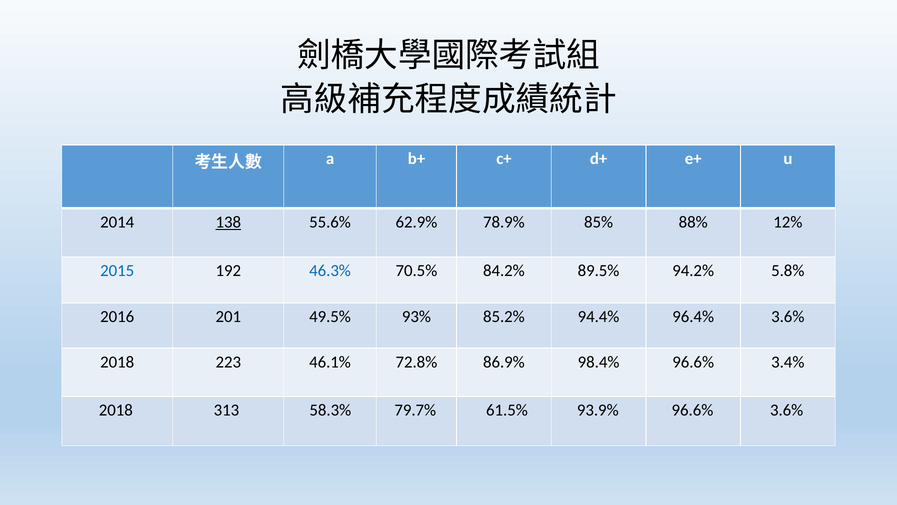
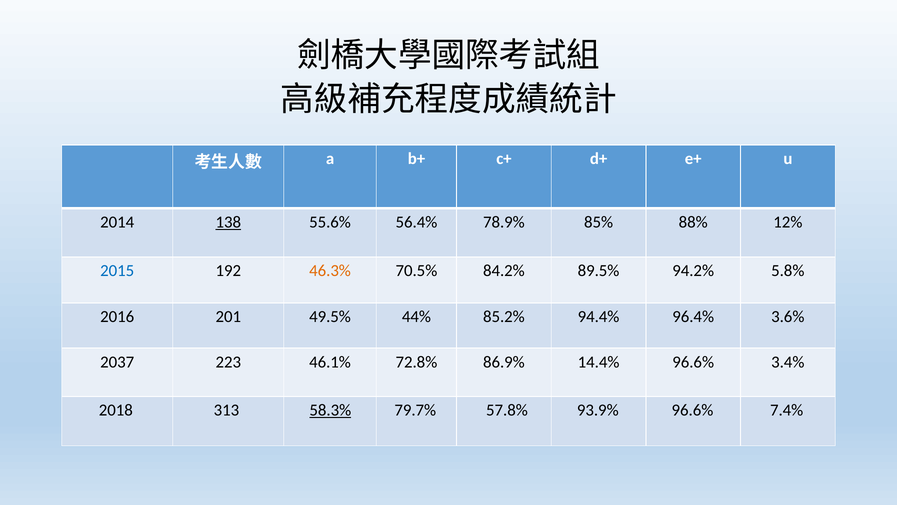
62.9%: 62.9% -> 56.4%
46.3% colour: blue -> orange
93%: 93% -> 44%
2018 at (117, 362): 2018 -> 2037
98.4%: 98.4% -> 14.4%
58.3% underline: none -> present
61.5%: 61.5% -> 57.8%
96.6% 3.6%: 3.6% -> 7.4%
